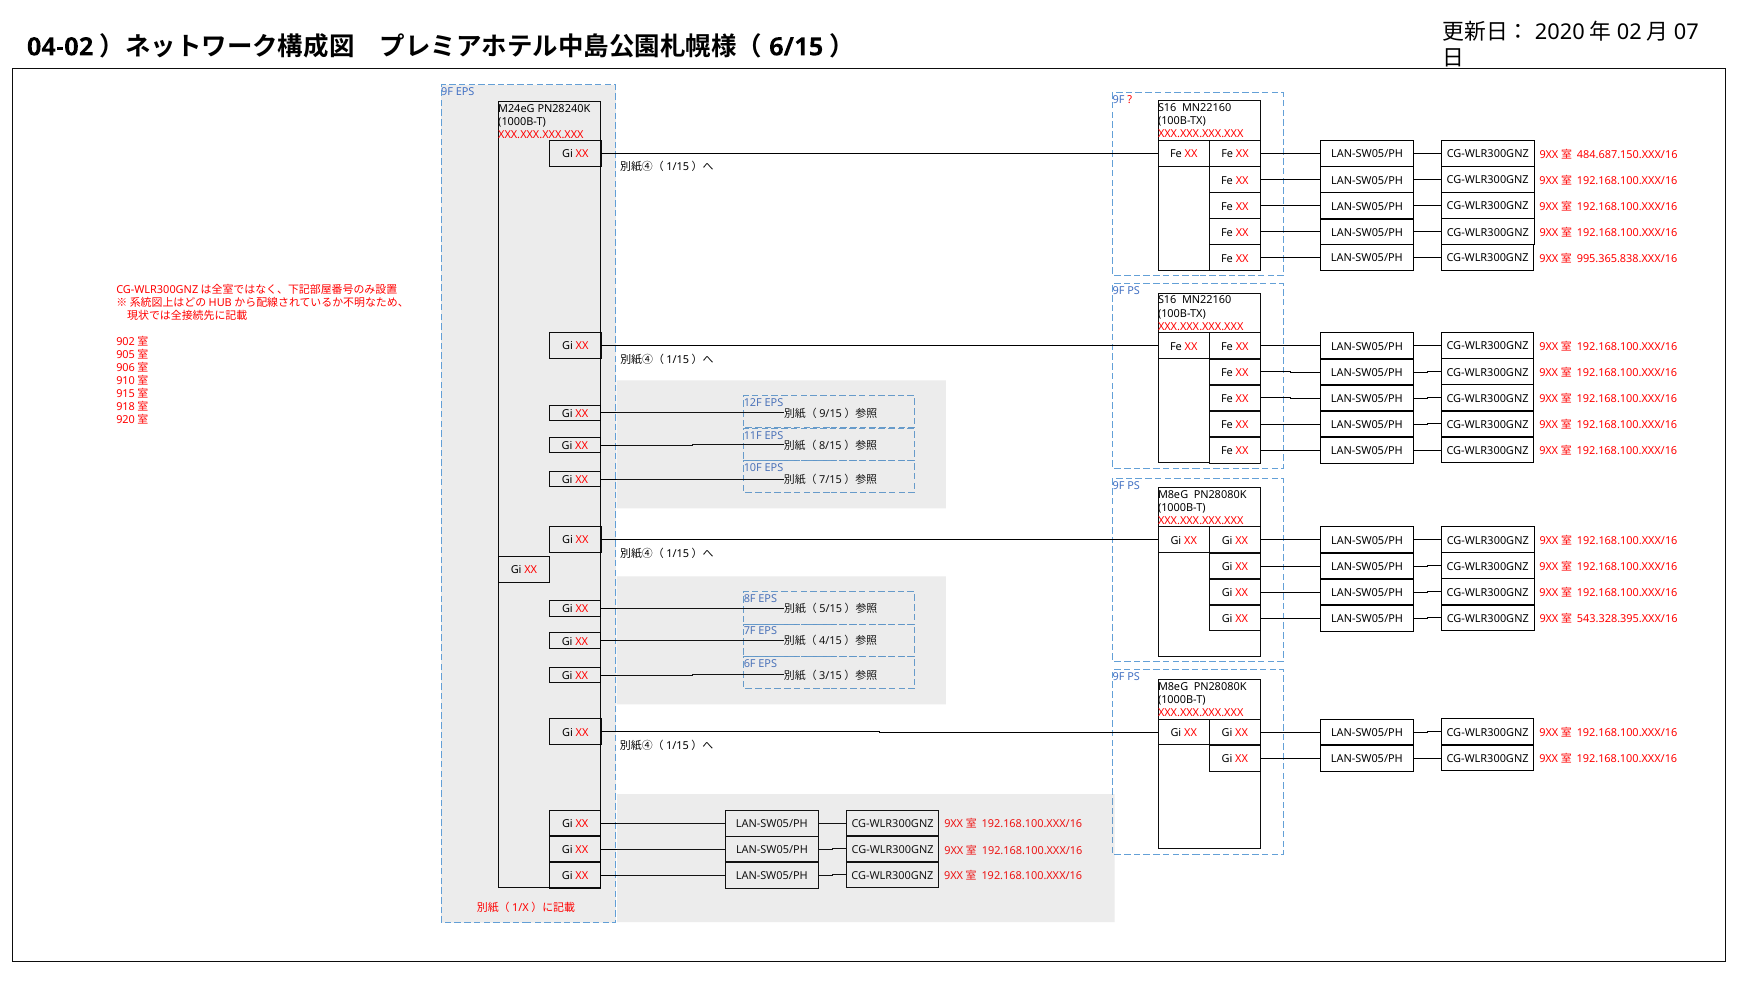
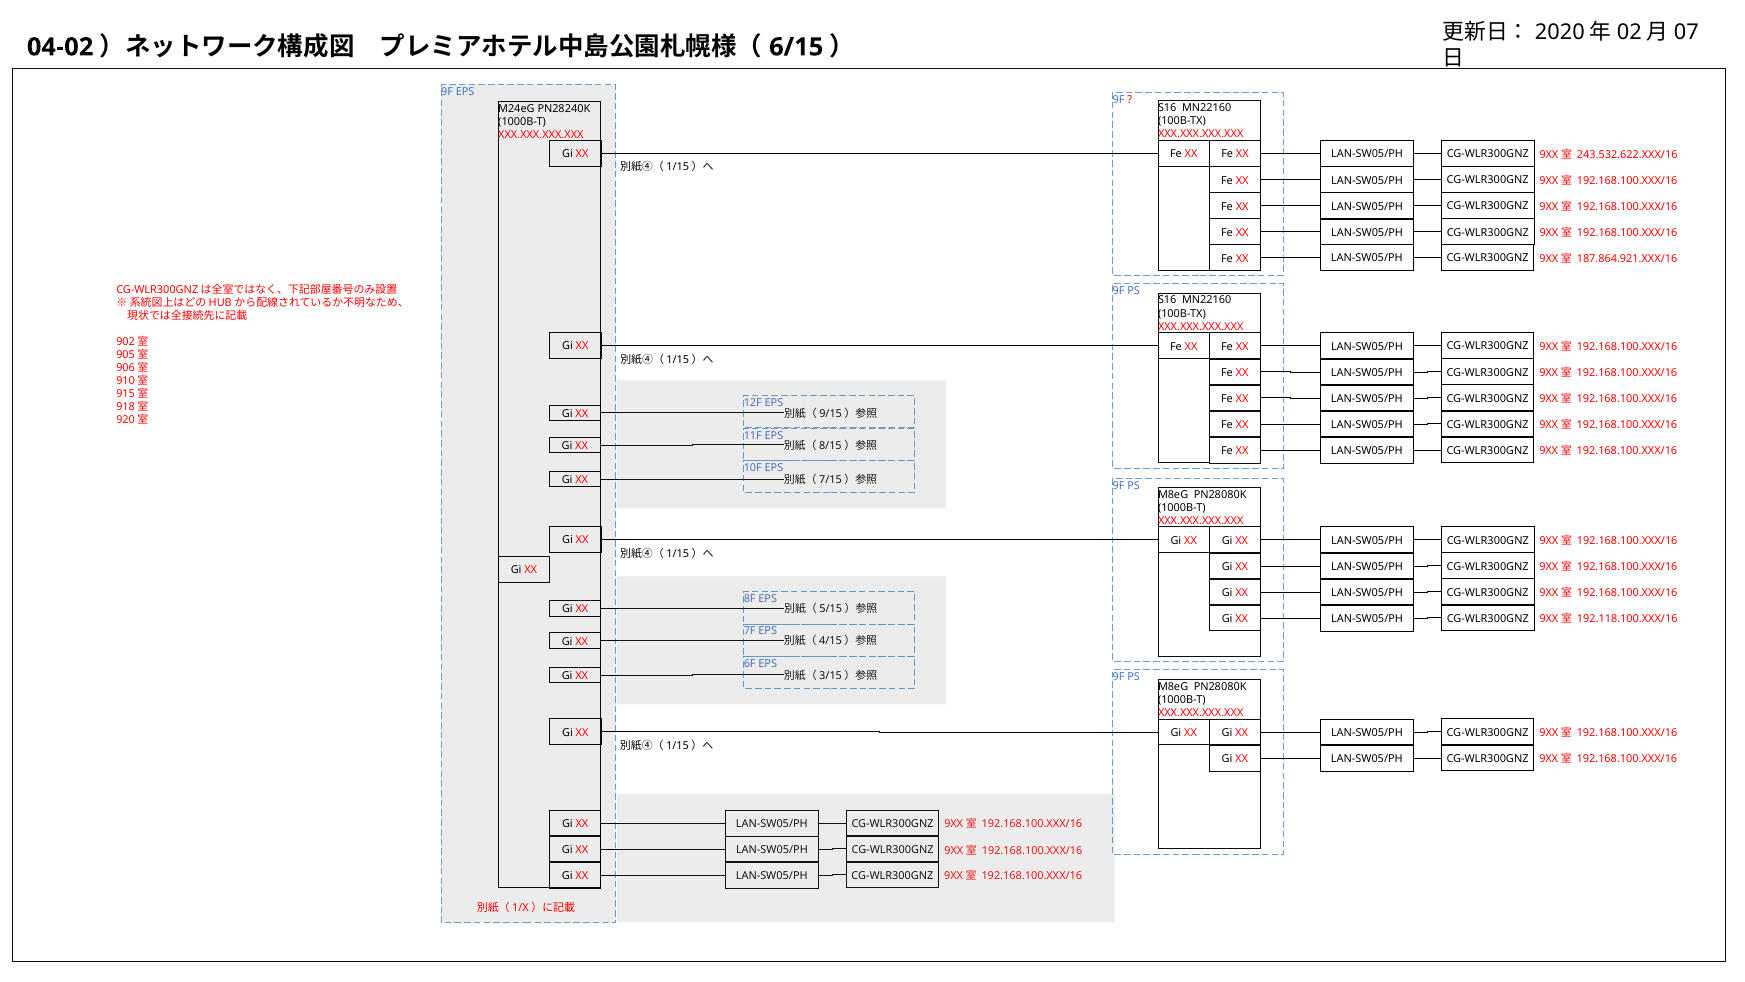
484.687.150.XXX/16: 484.687.150.XXX/16 -> 243.532.622.XXX/16
995.365.838.XXX/16: 995.365.838.XXX/16 -> 187.864.921.XXX/16
543.328.395.XXX/16: 543.328.395.XXX/16 -> 192.118.100.XXX/16
